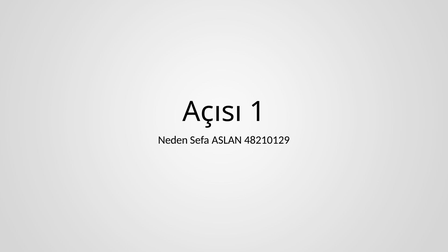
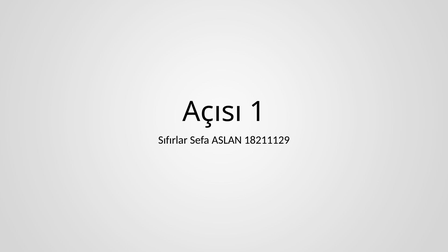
Neden: Neden -> Sıfırlar
48210129: 48210129 -> 18211129
